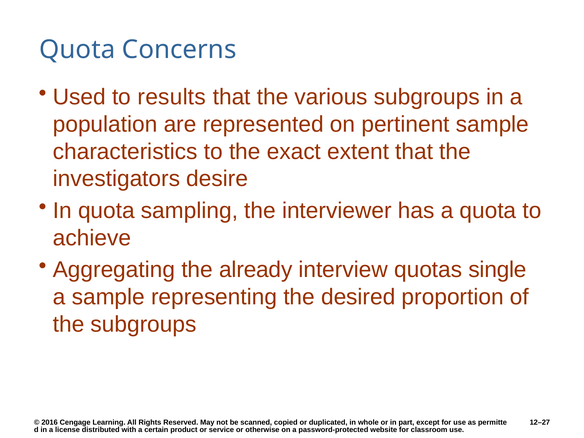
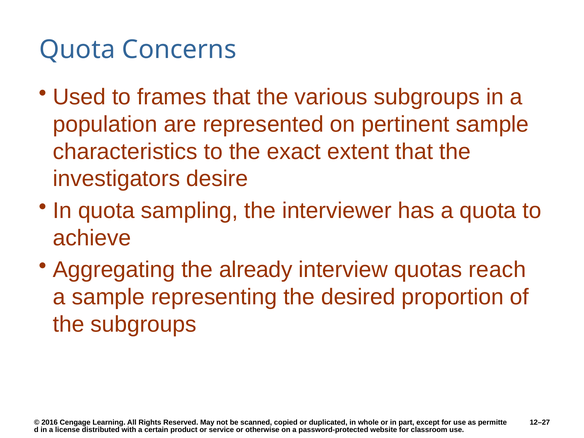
results: results -> frames
single: single -> reach
